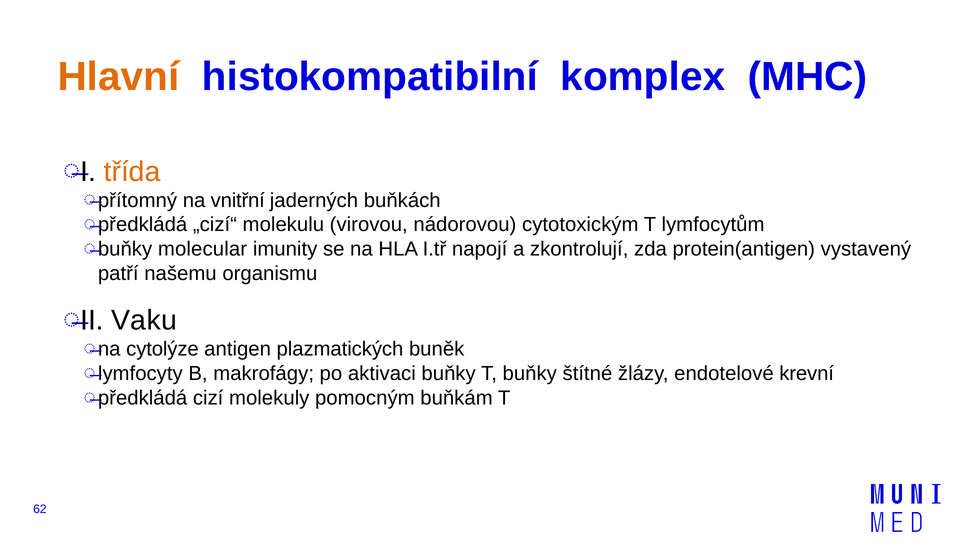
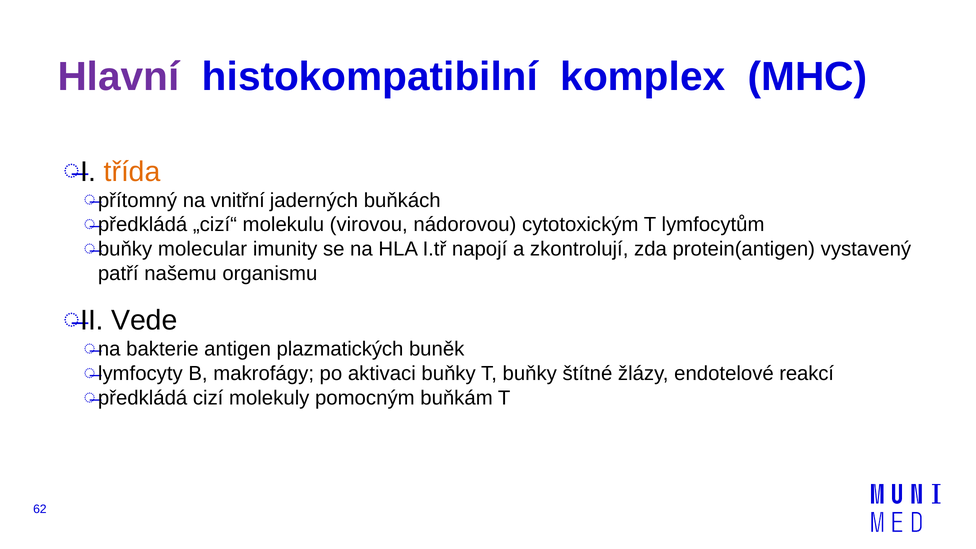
Hlavní colour: orange -> purple
Vaku: Vaku -> Vede
cytolýze: cytolýze -> bakterie
krevní: krevní -> reakcí
